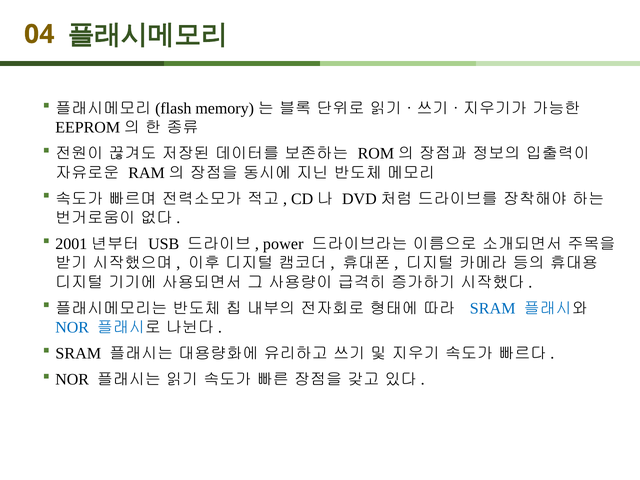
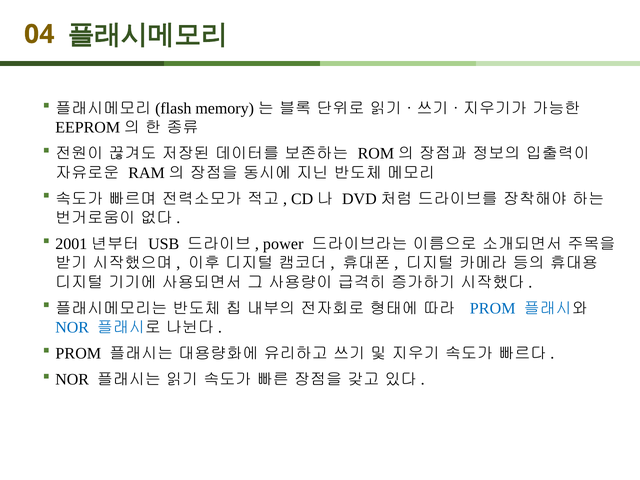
SRAM at (493, 308): SRAM -> PROM
SRAM at (78, 353): SRAM -> PROM
